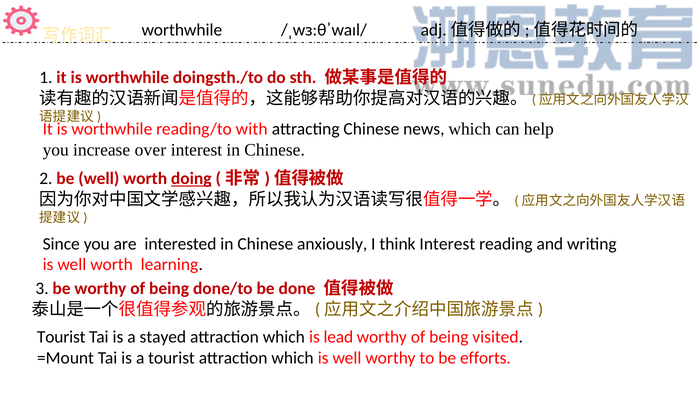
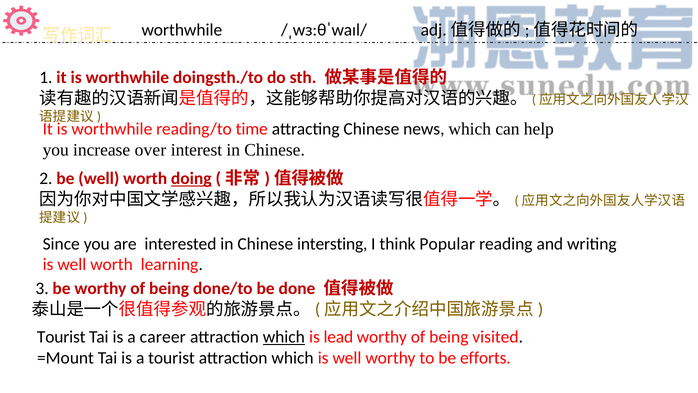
with: with -> time
anxiously: anxiously -> intersting
think Interest: Interest -> Popular
stayed: stayed -> career
which at (284, 337) underline: none -> present
